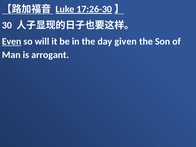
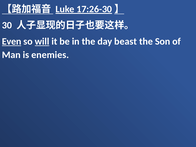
will underline: none -> present
given: given -> beast
arrogant: arrogant -> enemies
